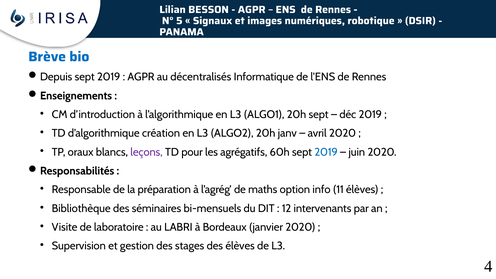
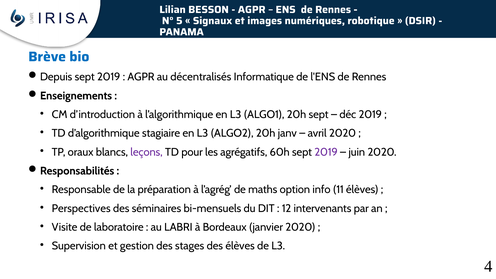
création: création -> stagiaire
2019 at (326, 152) colour: blue -> purple
Bibliothèque: Bibliothèque -> Perspectives
